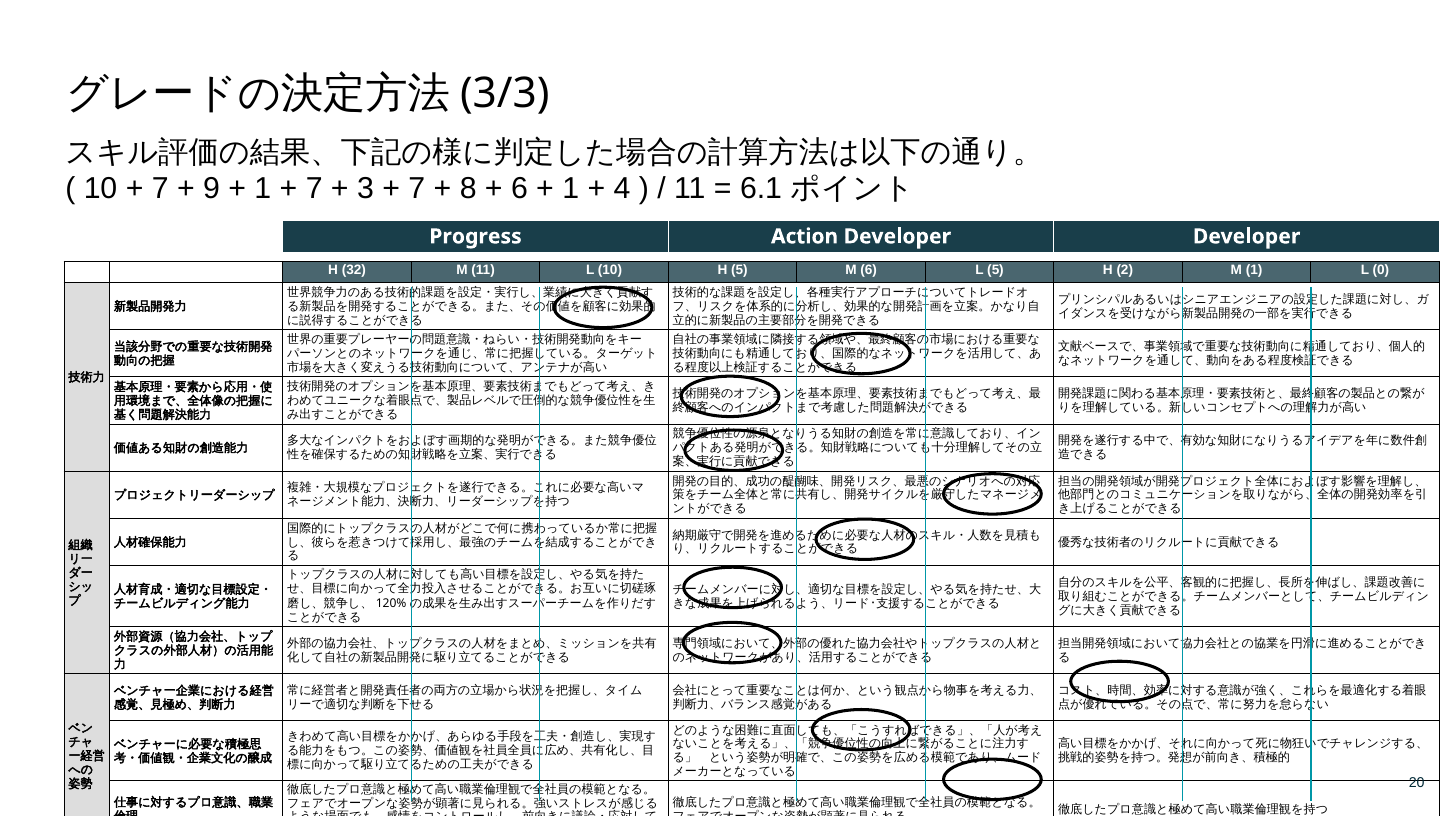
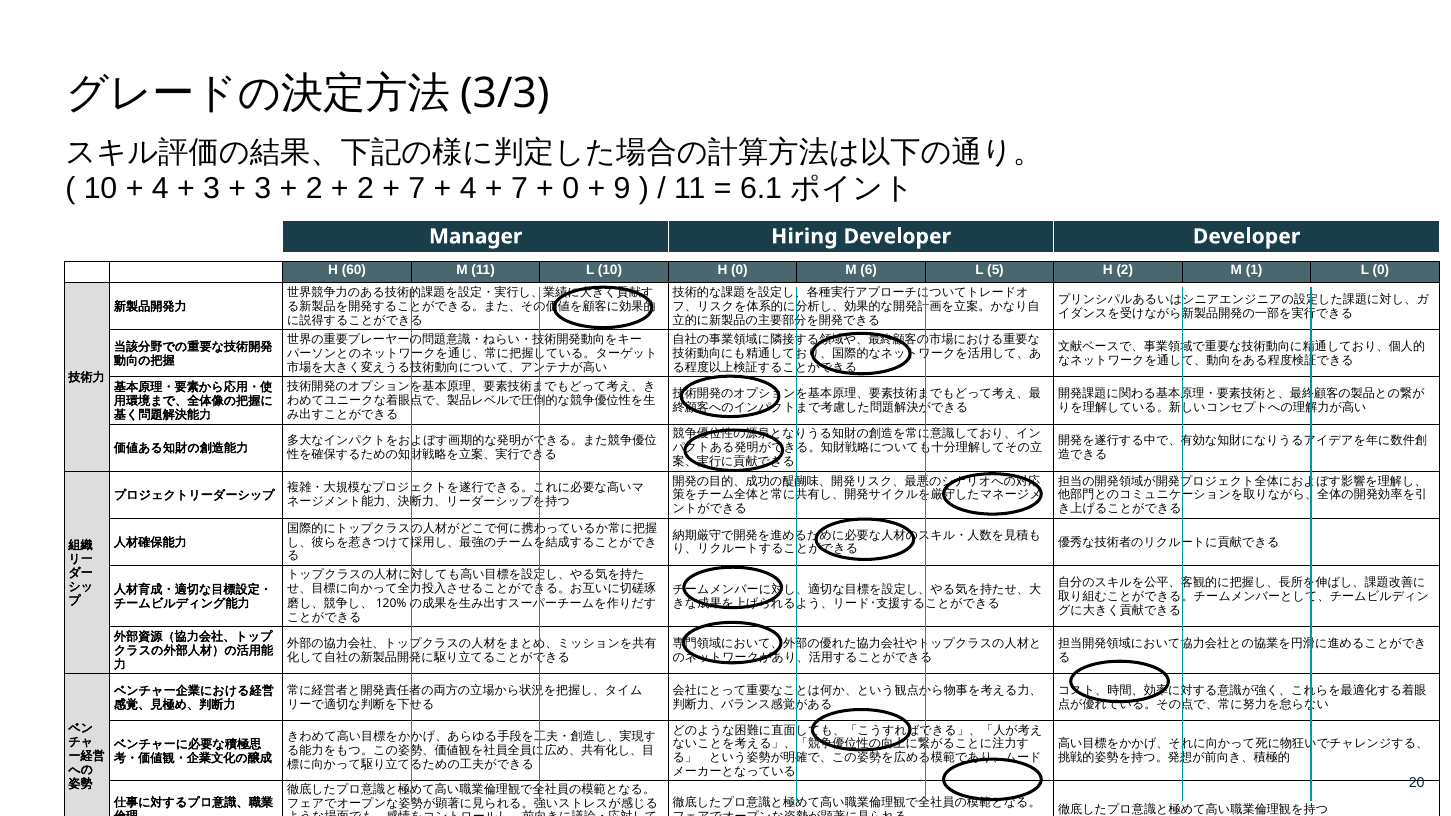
7 at (160, 189): 7 -> 4
9 at (212, 189): 9 -> 3
1 at (263, 189): 1 -> 3
7 at (314, 189): 7 -> 2
3 at (365, 189): 3 -> 2
8 at (468, 189): 8 -> 4
6 at (519, 189): 6 -> 7
1 at (571, 189): 1 -> 0
4: 4 -> 9
Progress: Progress -> Manager
Action: Action -> Hiring
32: 32 -> 60
H 5: 5 -> 0
